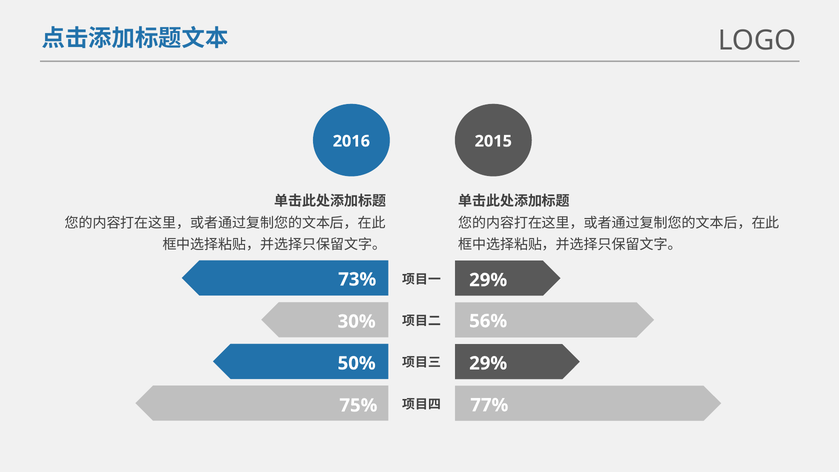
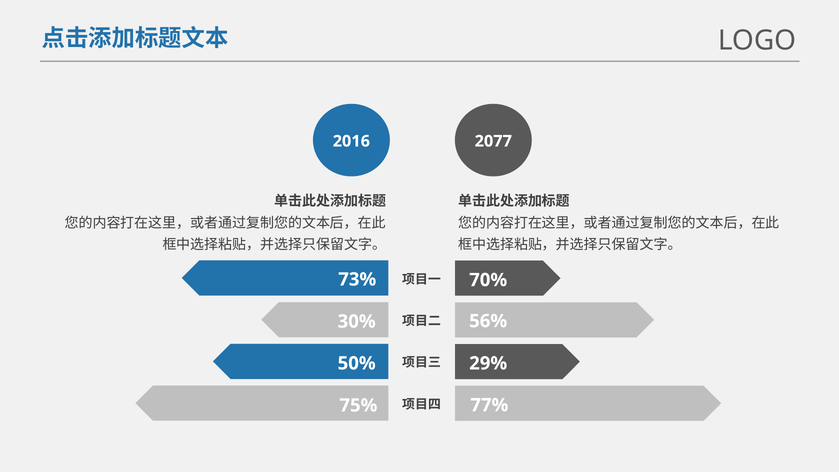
2015: 2015 -> 2077
29% at (488, 280): 29% -> 70%
